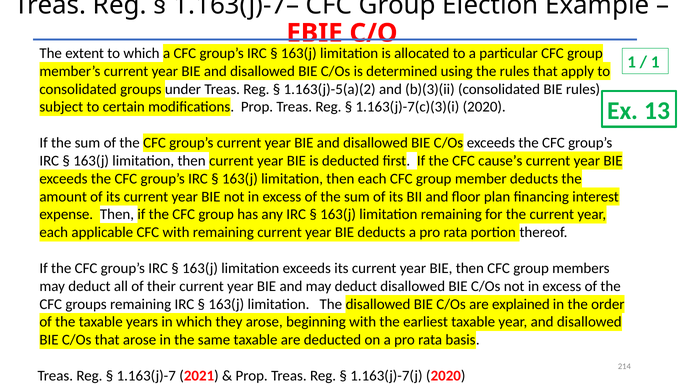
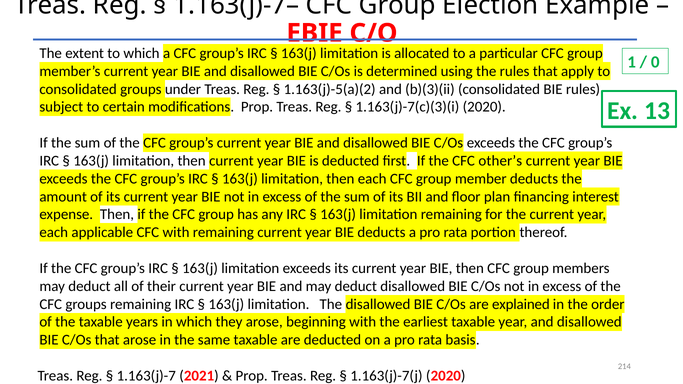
1 at (655, 62): 1 -> 0
cause’s: cause’s -> other’s
